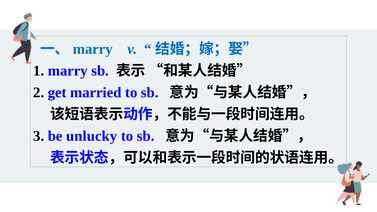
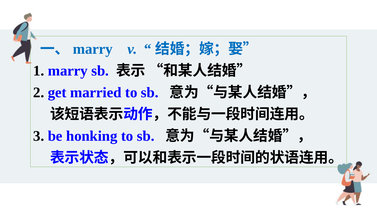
unlucky: unlucky -> honking
